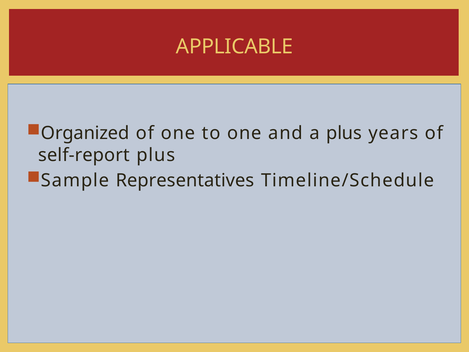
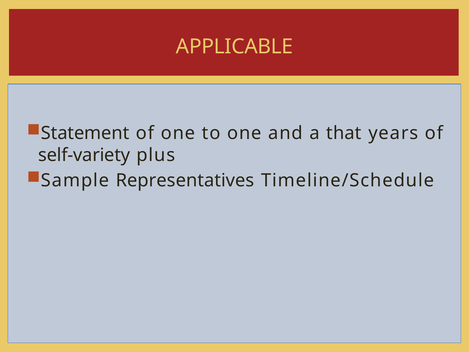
Organized: Organized -> Statement
a plus: plus -> that
self-report: self-report -> self-variety
